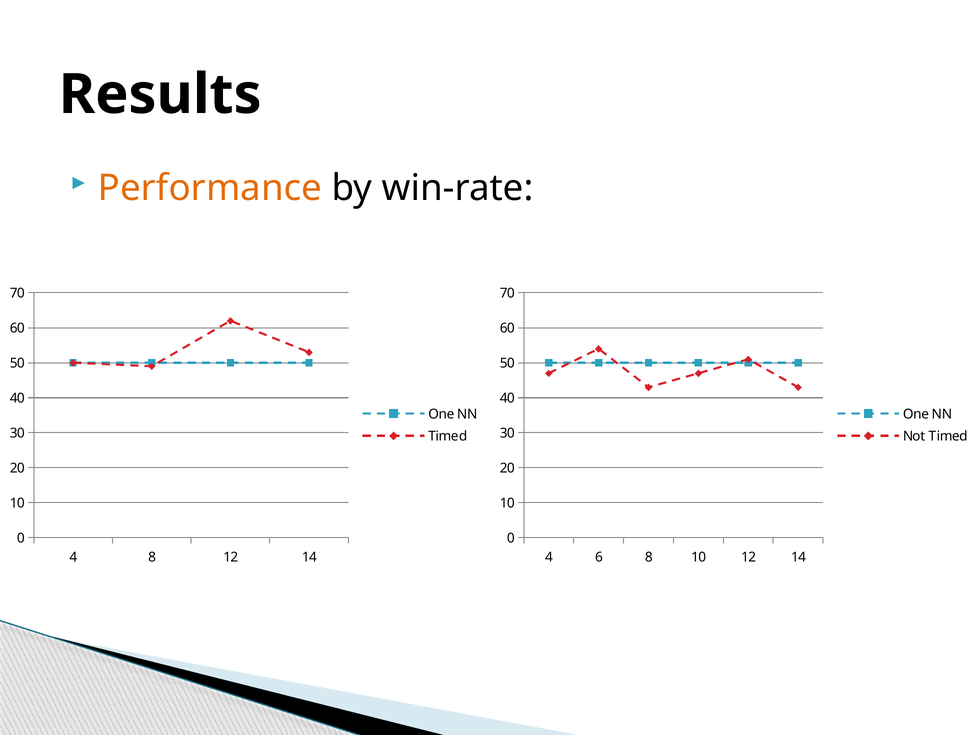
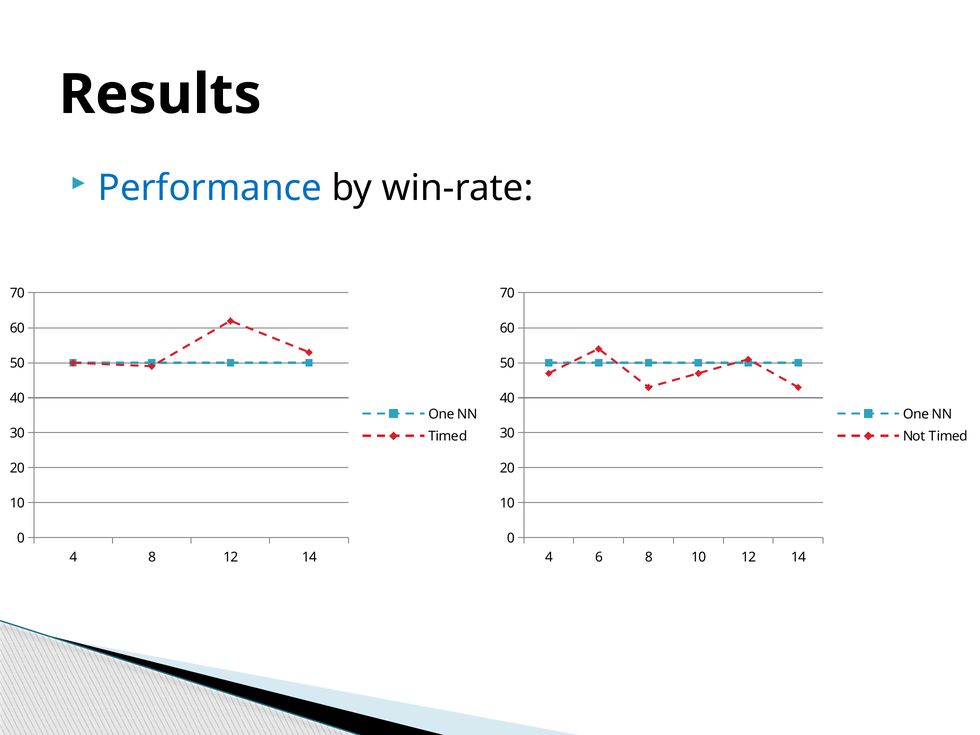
Performance colour: orange -> blue
